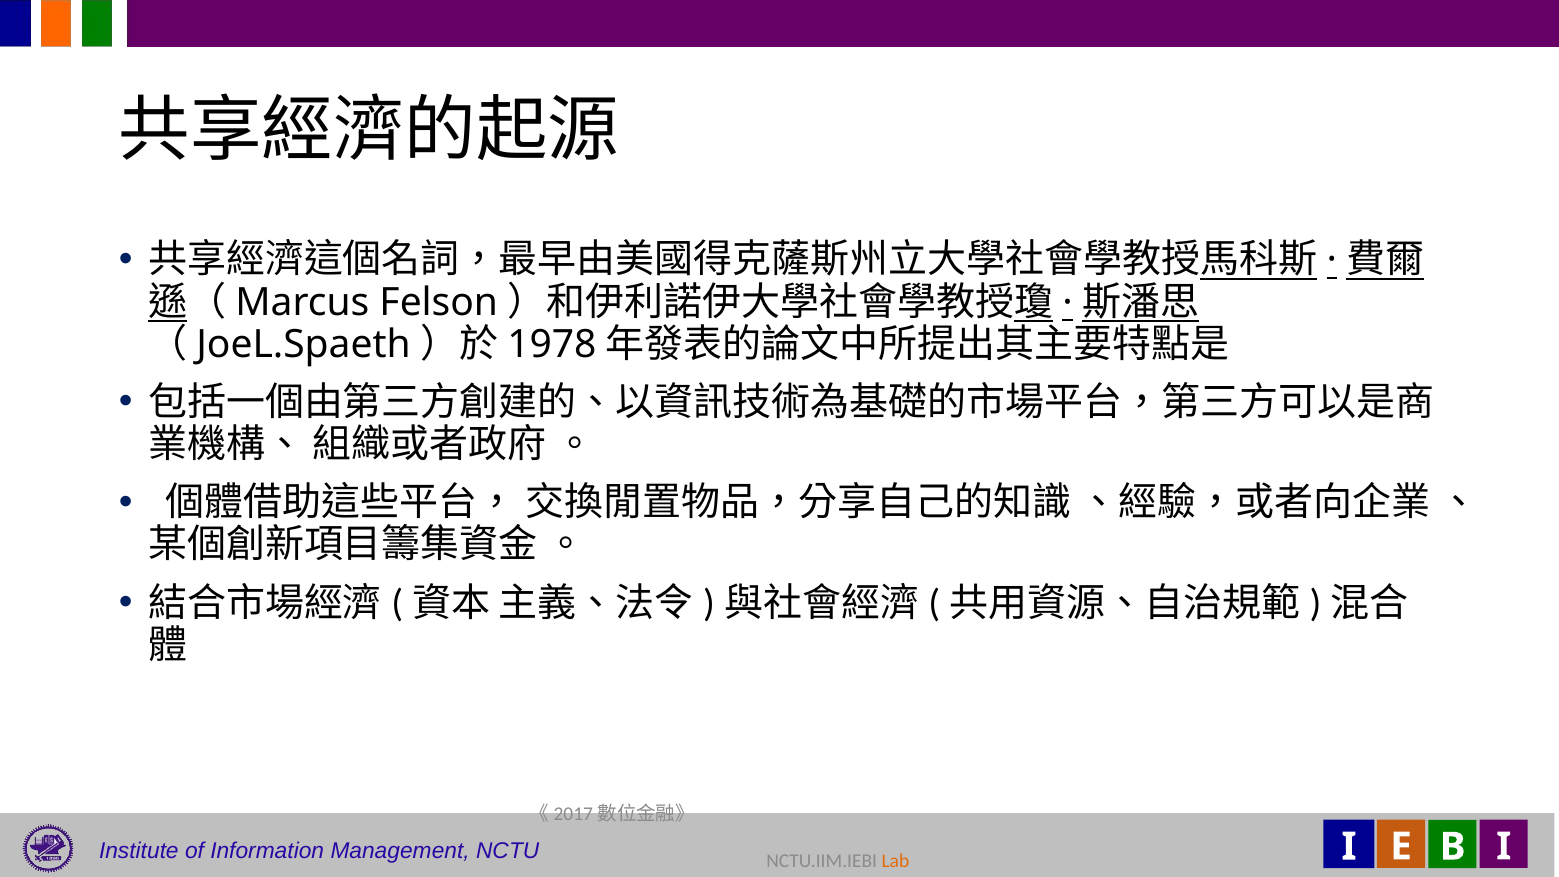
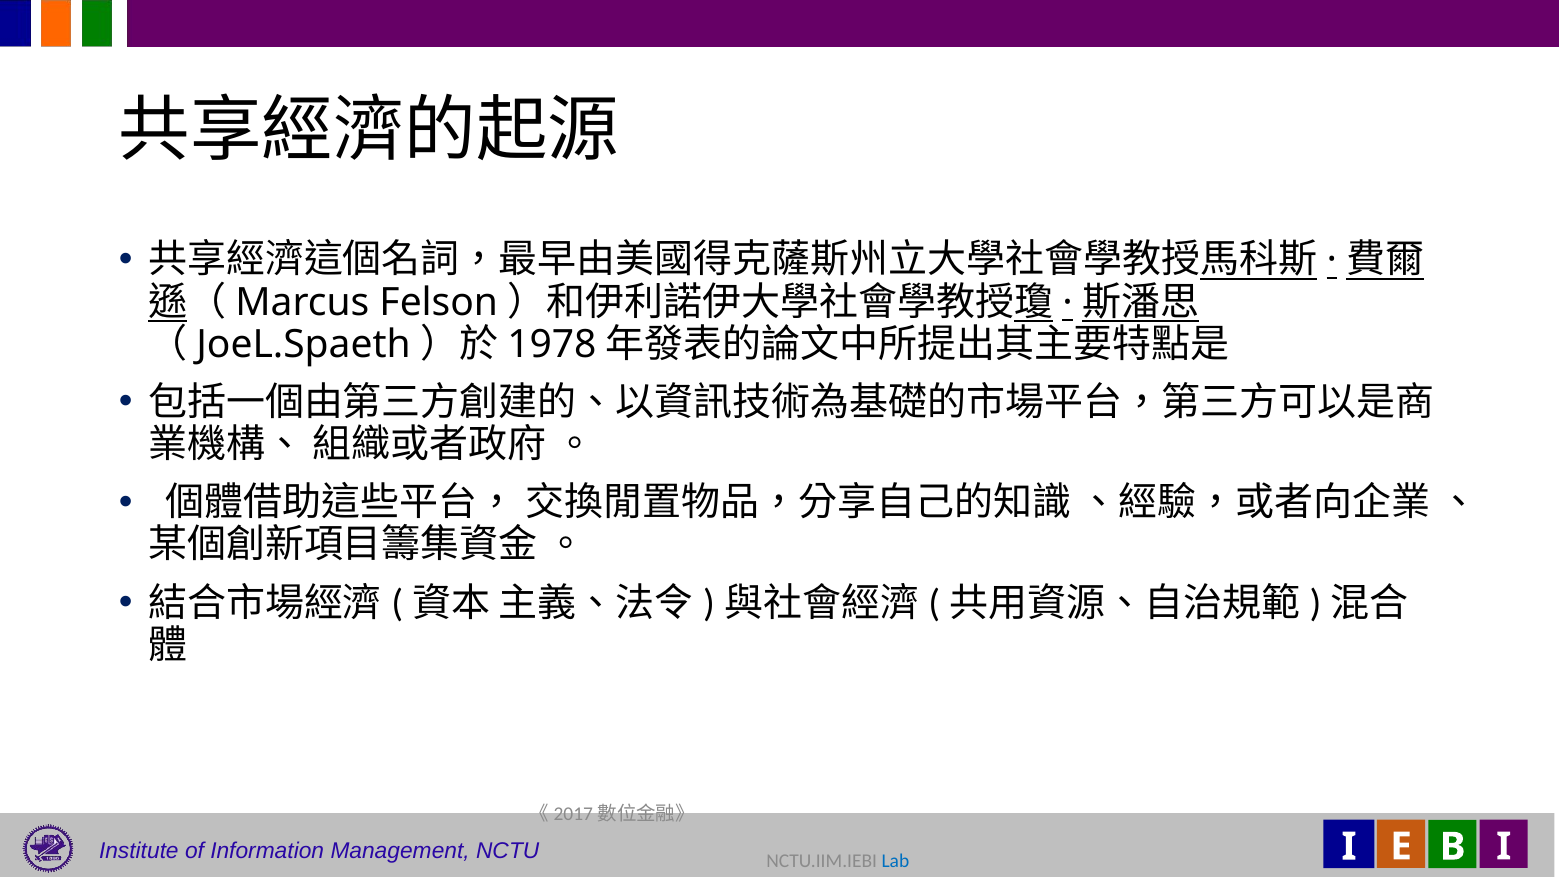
Lab colour: orange -> blue
